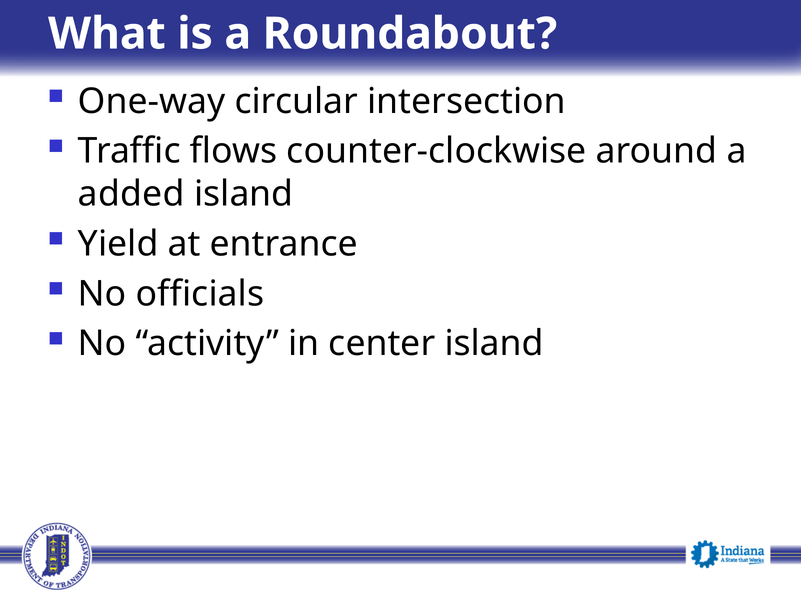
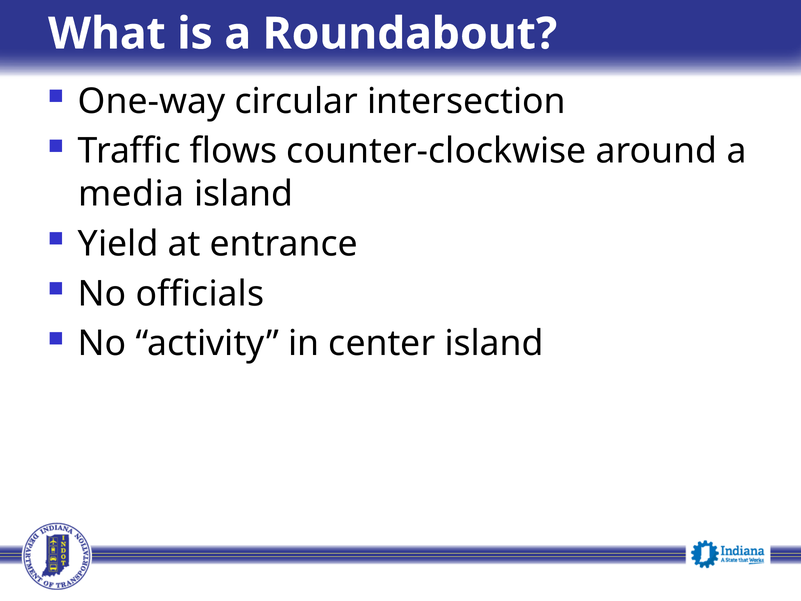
added: added -> media
